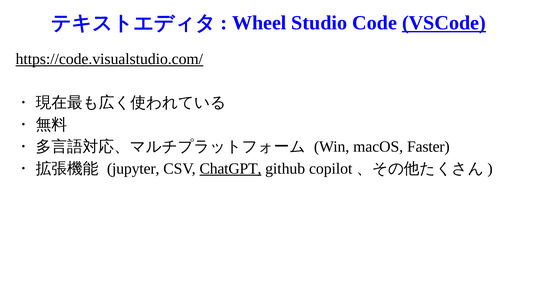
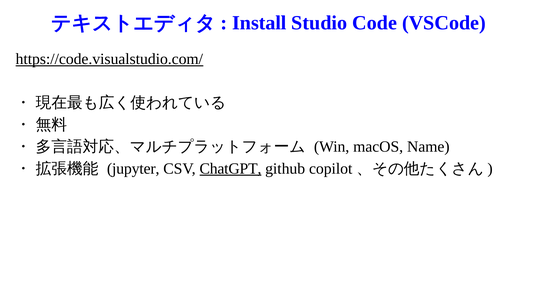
Wheel: Wheel -> Install
VSCode underline: present -> none
Faster: Faster -> Name
